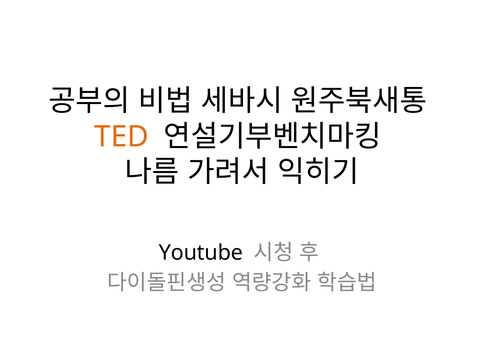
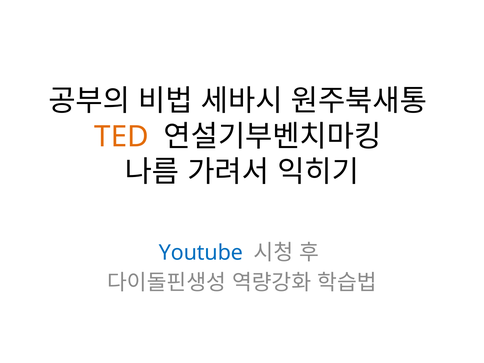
Youtube colour: black -> blue
